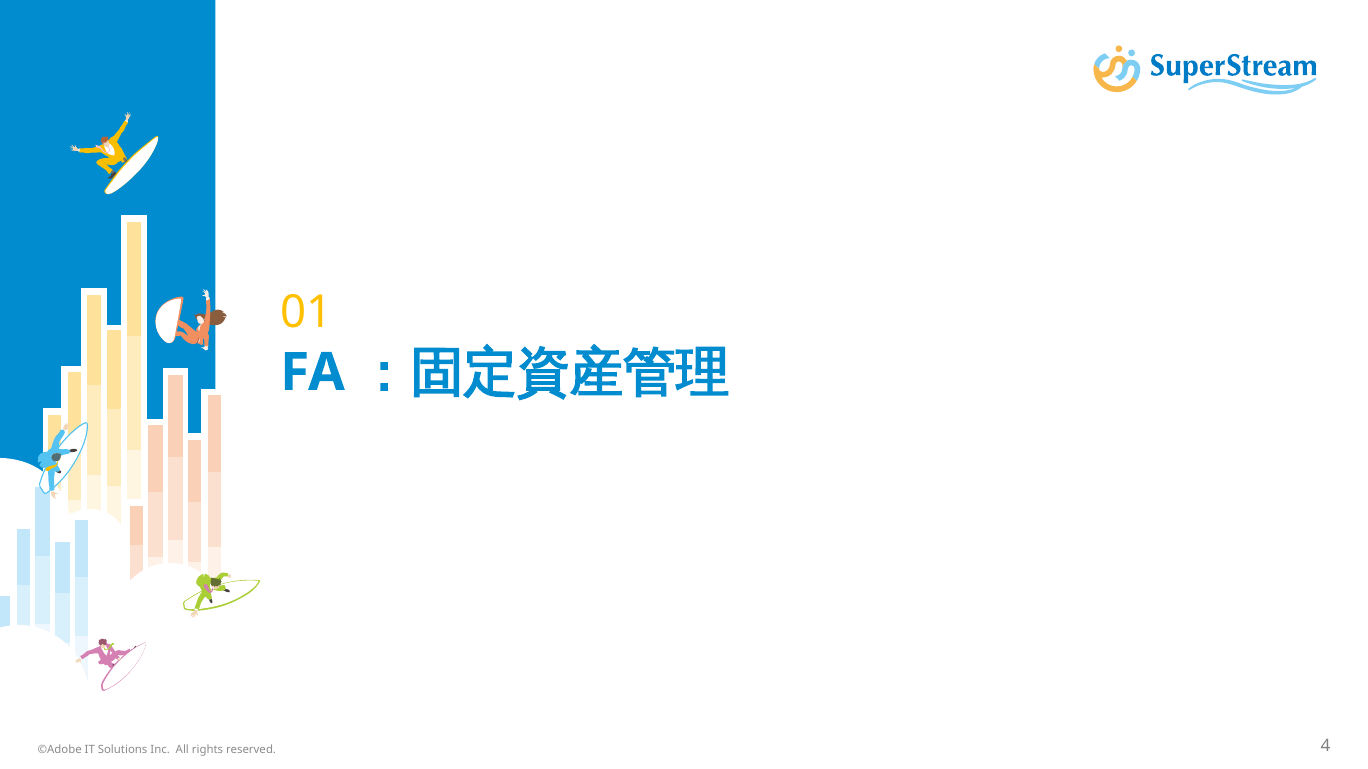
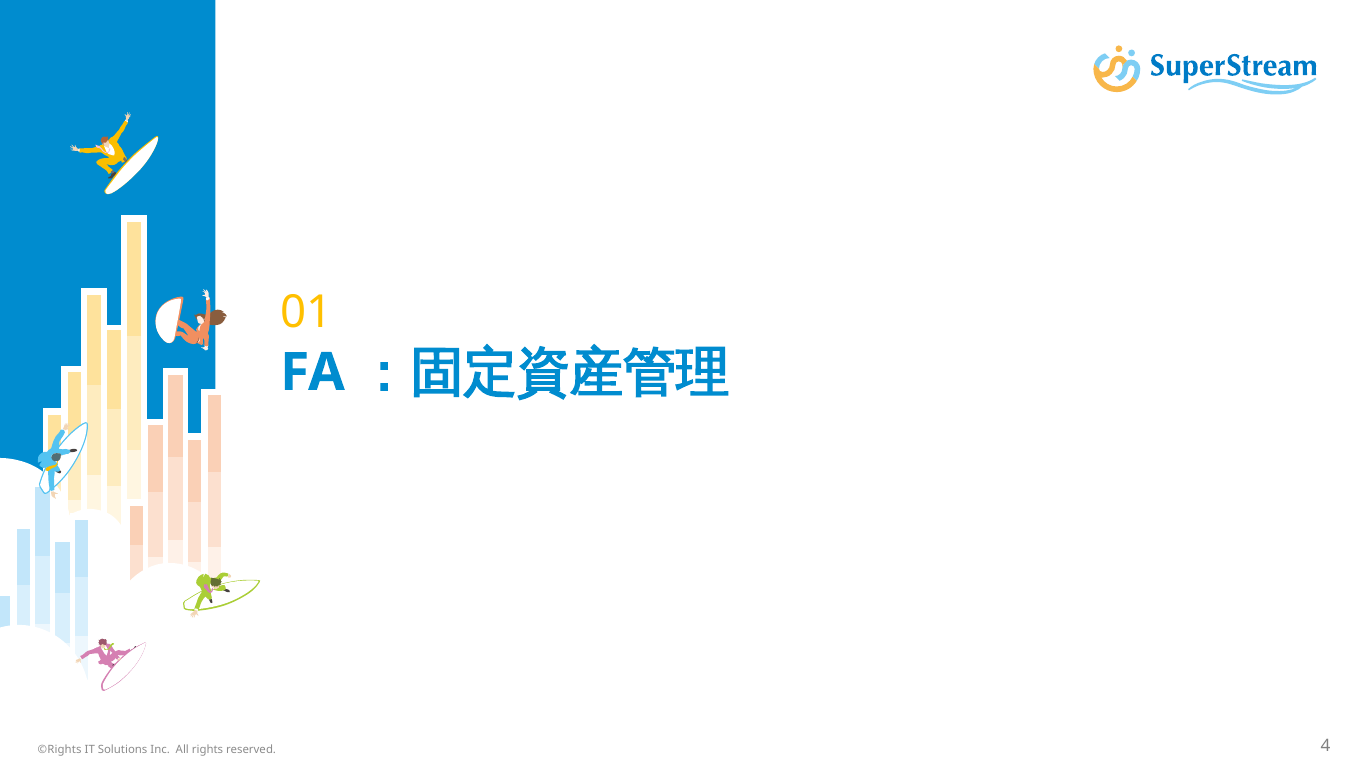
©Adobe: ©Adobe -> ©Rights
